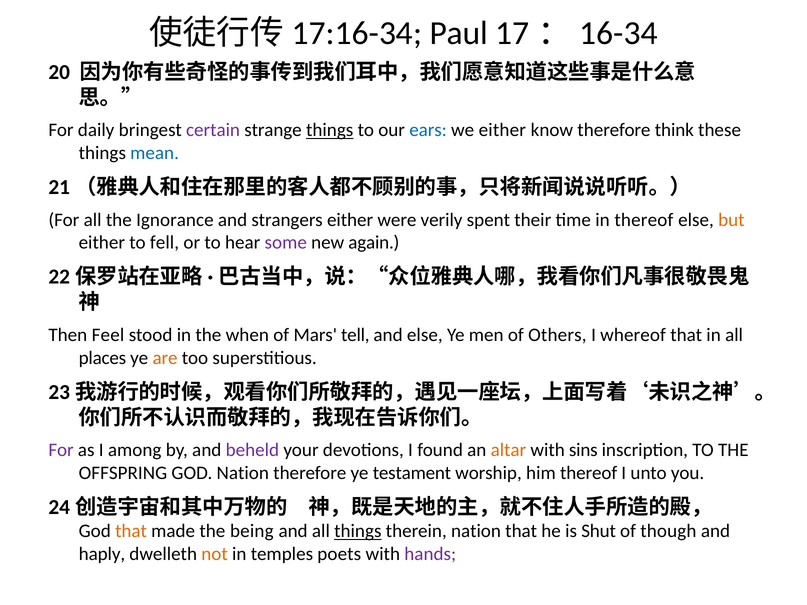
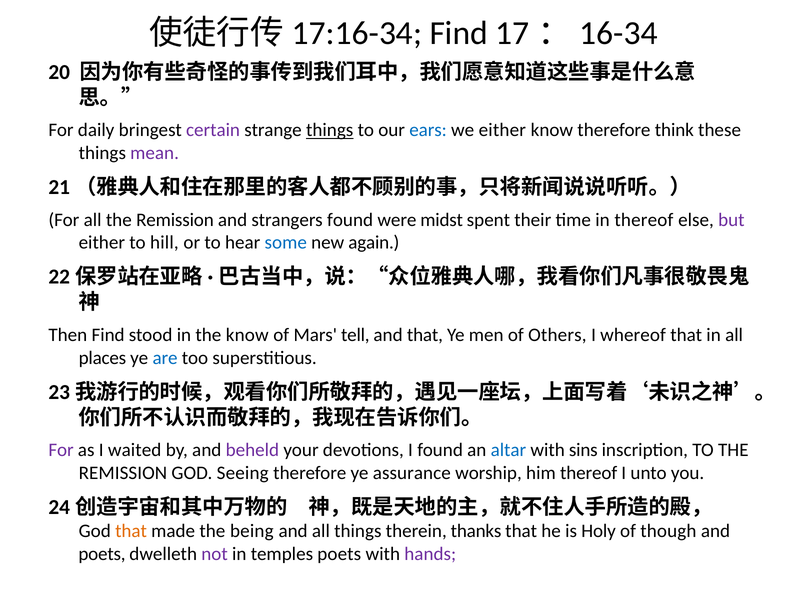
Paul at (459, 33): Paul -> Find
mean colour: blue -> purple
all the Ignorance: Ignorance -> Remission
strangers either: either -> found
verily: verily -> midst
but colour: orange -> purple
fell: fell -> hill
some colour: purple -> blue
Then Feel: Feel -> Find
the when: when -> know
and else: else -> that
are colour: orange -> blue
among: among -> waited
altar colour: orange -> blue
OFFSPRING at (123, 473): OFFSPRING -> REMISSION
GOD Nation: Nation -> Seeing
testament: testament -> assurance
things at (358, 531) underline: present -> none
therein nation: nation -> thanks
Shut: Shut -> Holy
haply at (102, 554): haply -> poets
not colour: orange -> purple
